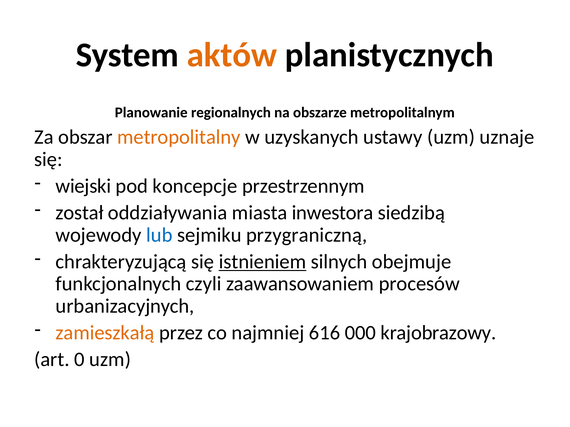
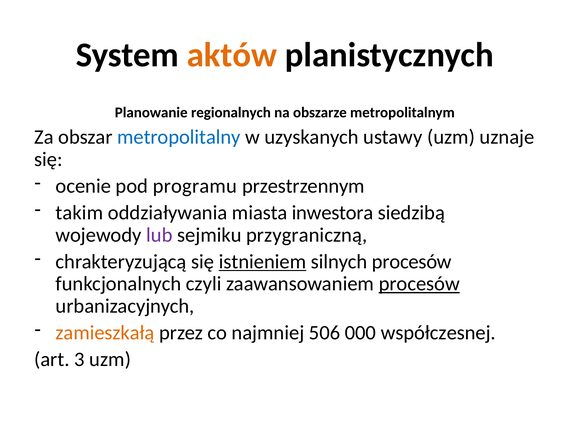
metropolitalny colour: orange -> blue
wiejski: wiejski -> ocenie
koncepcje: koncepcje -> programu
został: został -> takim
lub colour: blue -> purple
silnych obejmuje: obejmuje -> procesów
procesów at (419, 284) underline: none -> present
616: 616 -> 506
krajobrazowy: krajobrazowy -> współczesnej
0: 0 -> 3
